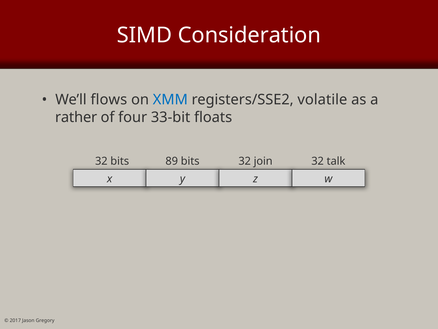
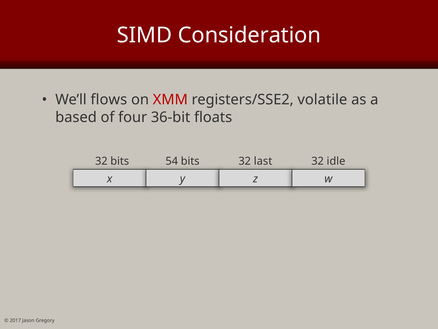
XMM colour: blue -> red
rather: rather -> based
33-bit: 33-bit -> 36-bit
89: 89 -> 54
join: join -> last
talk: talk -> idle
